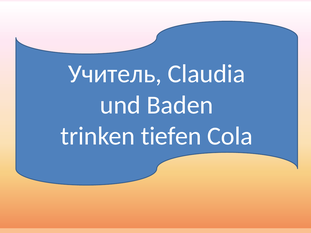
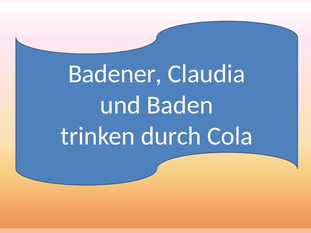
Учитель: Учитель -> Badener
tiefen: tiefen -> durch
